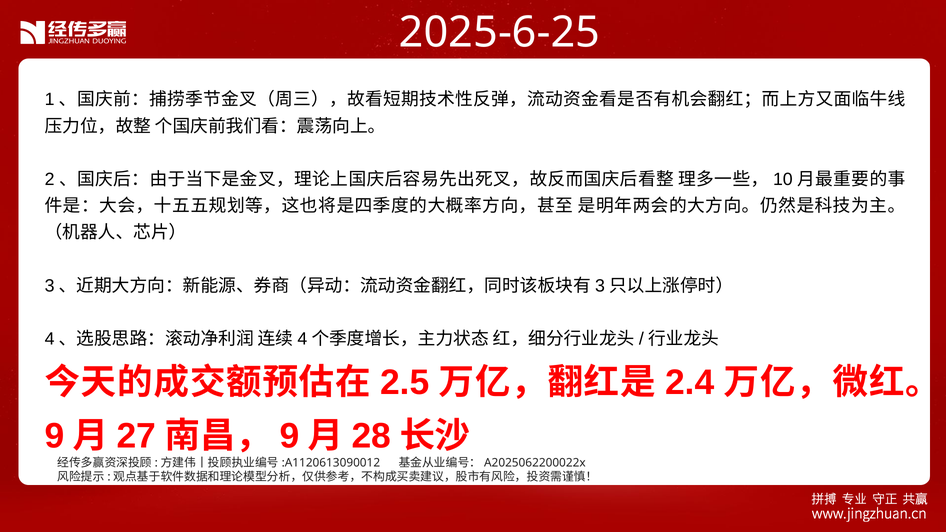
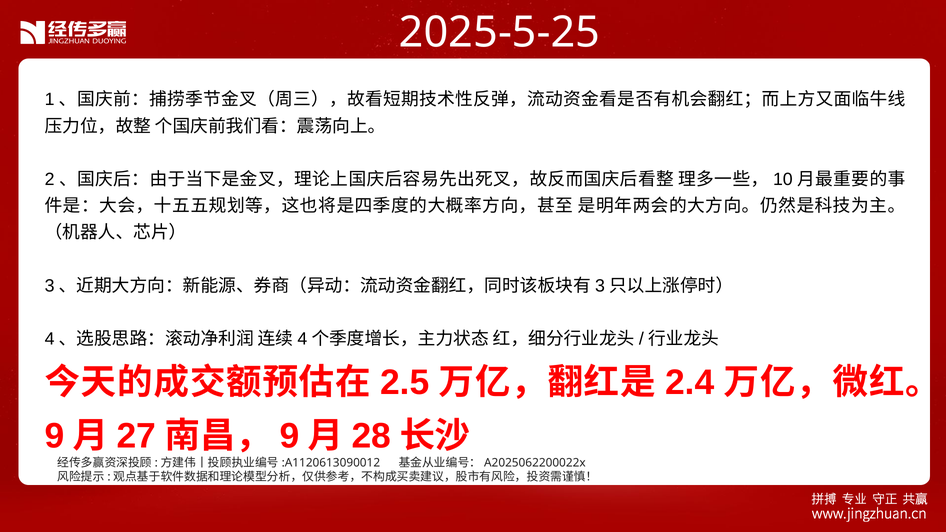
2025-6-25: 2025-6-25 -> 2025-5-25
